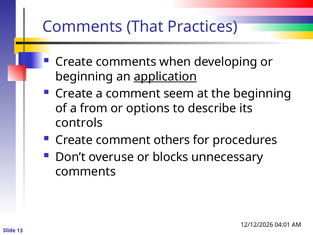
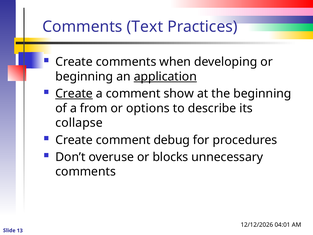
That: That -> Text
Create at (74, 94) underline: none -> present
seem: seem -> show
controls: controls -> collapse
others: others -> debug
